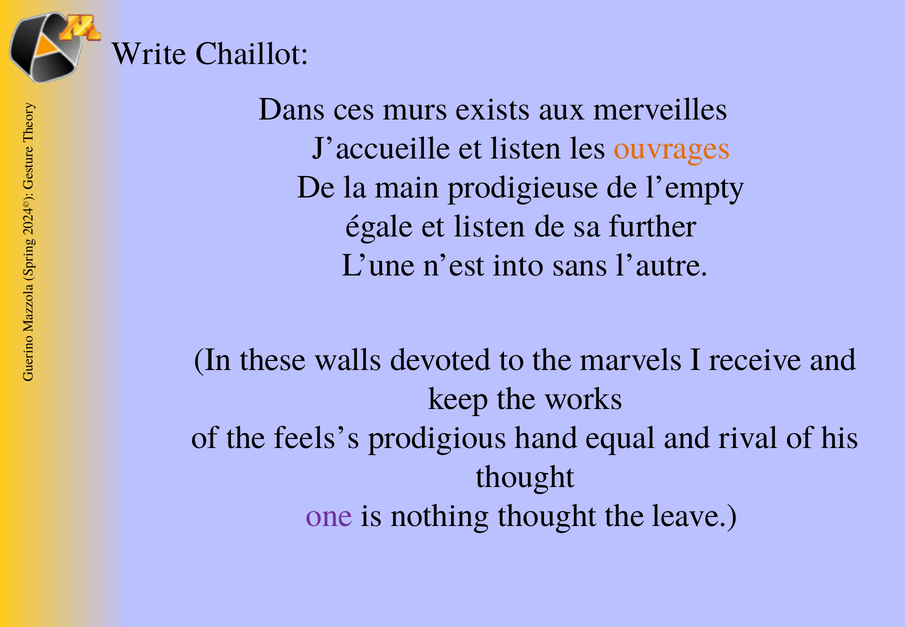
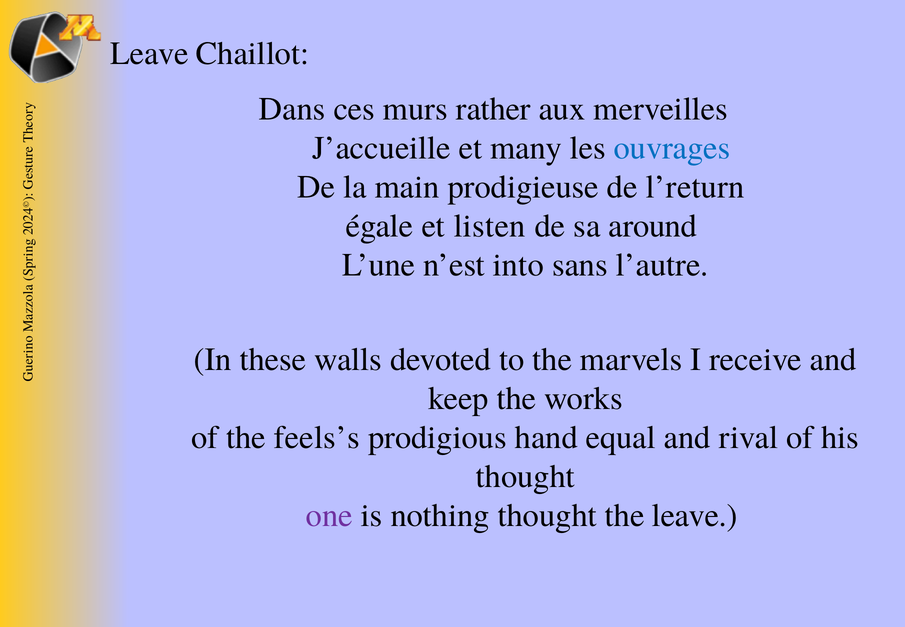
Write at (149, 54): Write -> Leave
exists: exists -> rather
J’accueille et listen: listen -> many
ouvrages colour: orange -> blue
l’empty: l’empty -> l’return
further: further -> around
